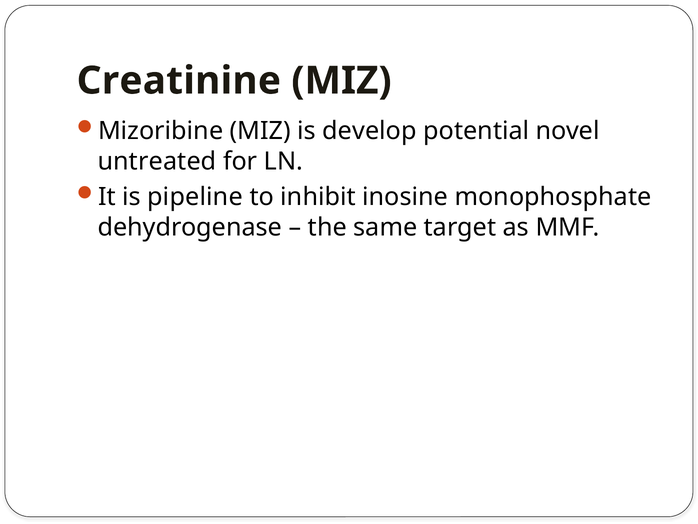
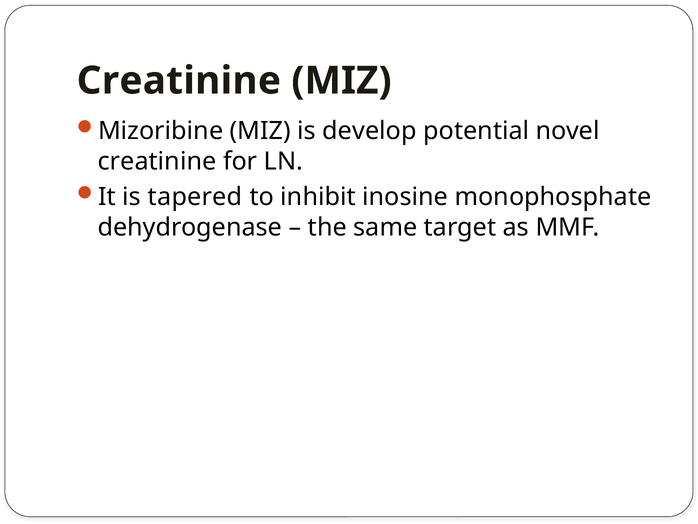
untreated at (157, 161): untreated -> creatinine
pipeline: pipeline -> tapered
